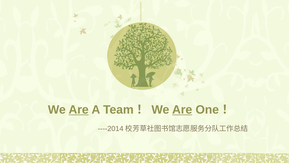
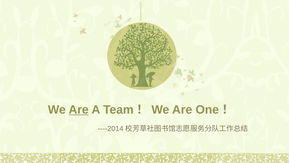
Are at (182, 109) underline: present -> none
